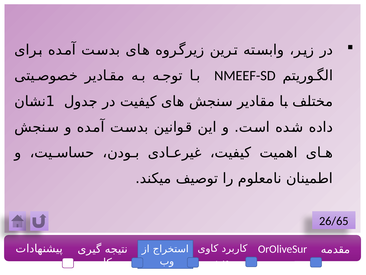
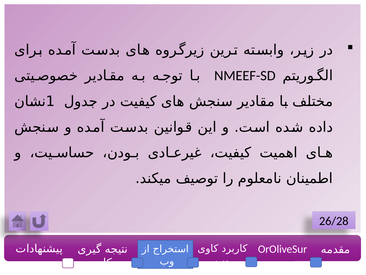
26/65: 26/65 -> 26/28
